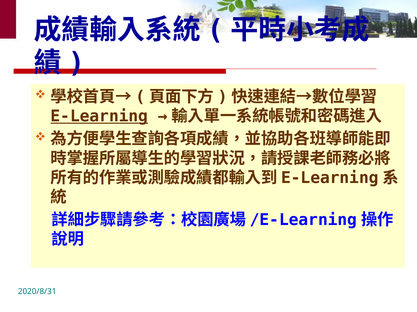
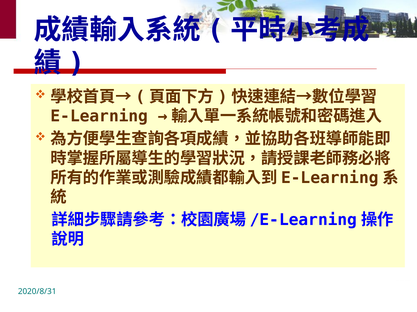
E‐Learning underline: present -> none
